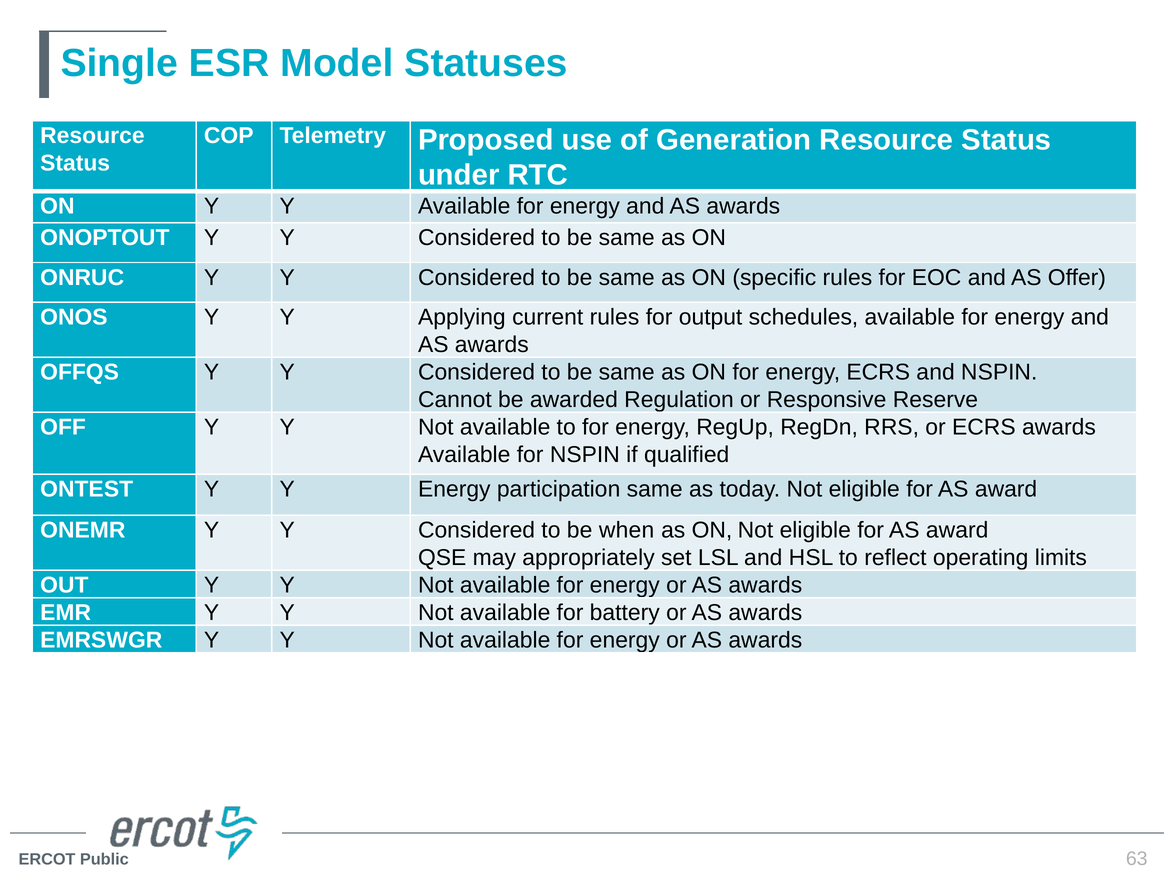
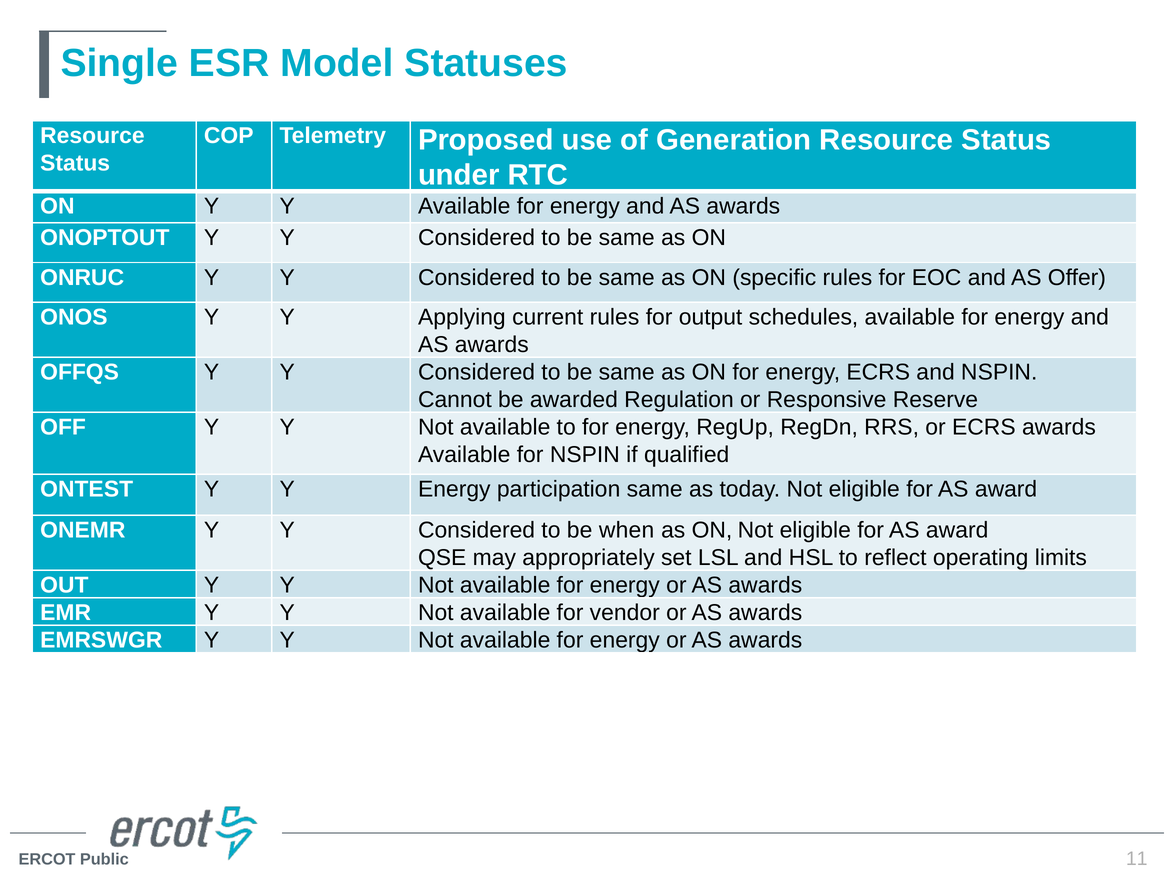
battery: battery -> vendor
63: 63 -> 11
